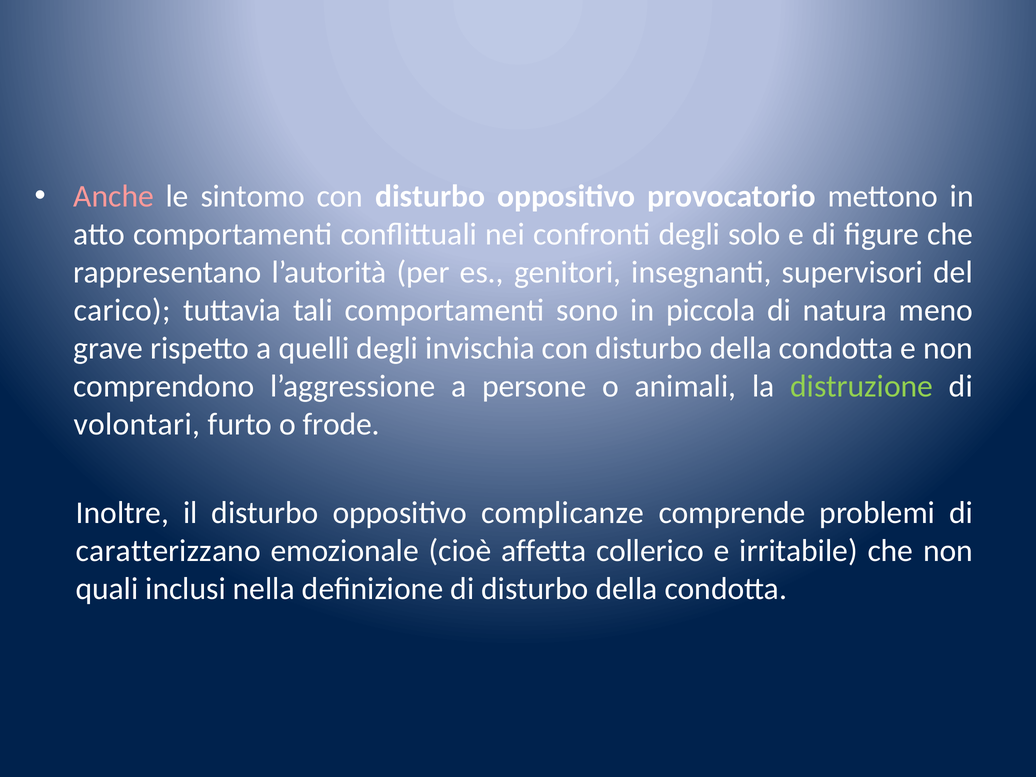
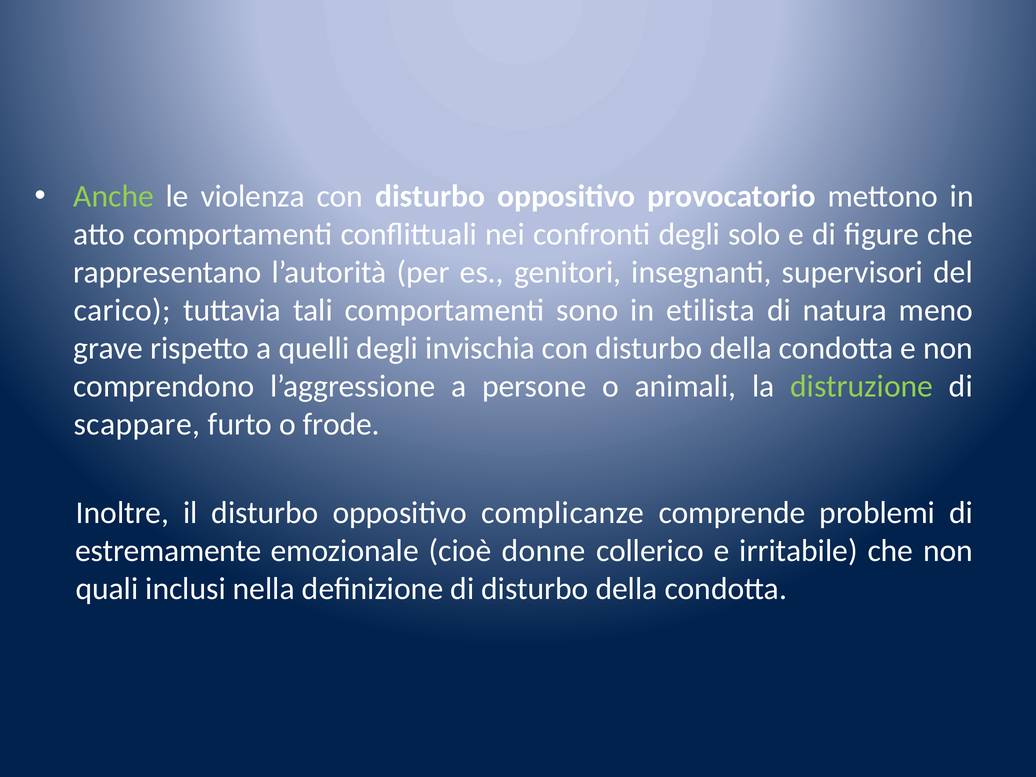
Anche colour: pink -> light green
sintomo: sintomo -> violenza
piccola: piccola -> etilista
volontari: volontari -> scappare
caratterizzano: caratterizzano -> estremamente
affetta: affetta -> donne
